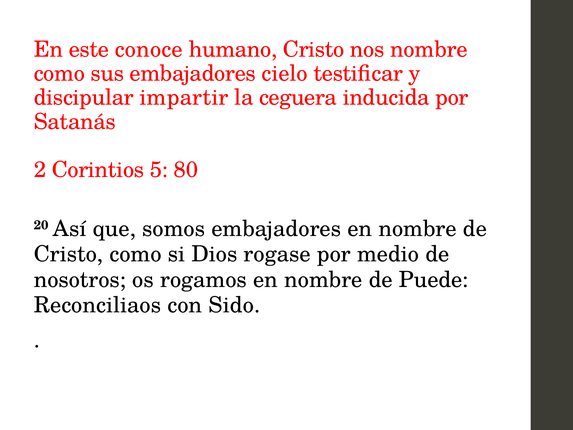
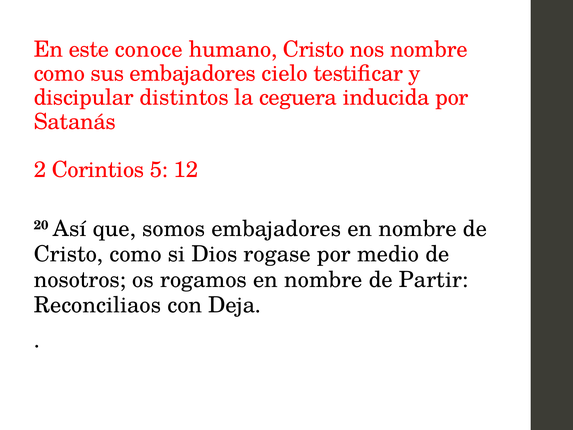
impartir: impartir -> distintos
80: 80 -> 12
Puede: Puede -> Partir
Sido: Sido -> Deja
